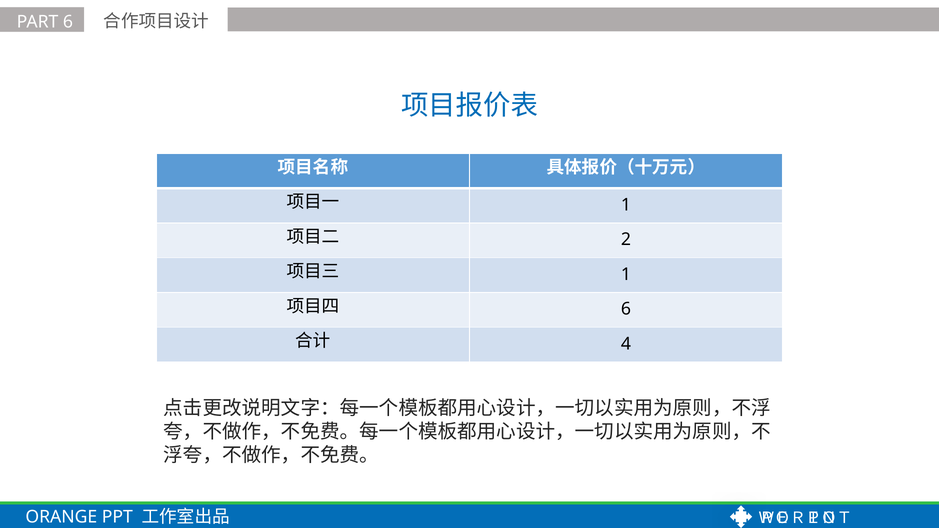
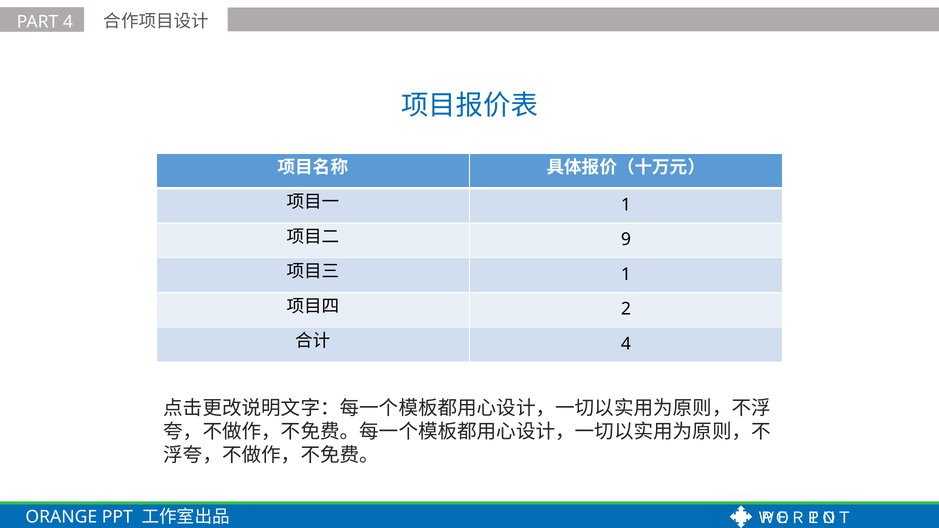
PART 6: 6 -> 4
2: 2 -> 9
6 at (626, 309): 6 -> 2
